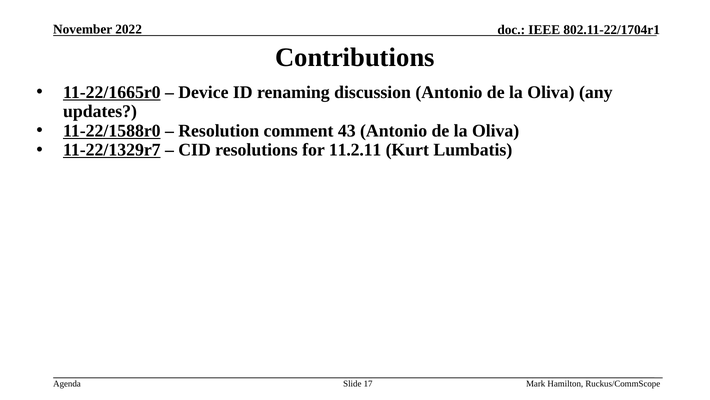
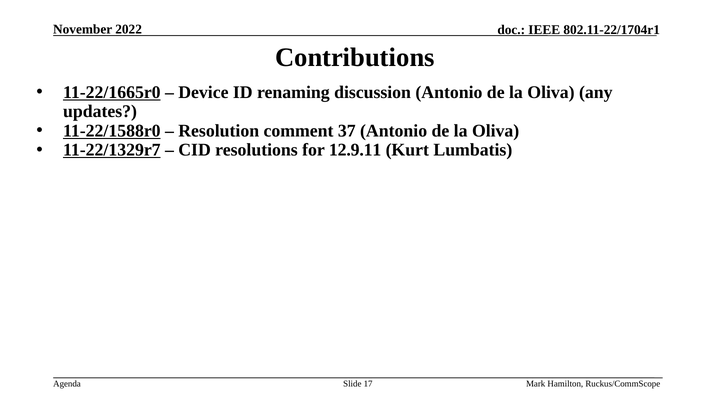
43: 43 -> 37
11.2.11: 11.2.11 -> 12.9.11
